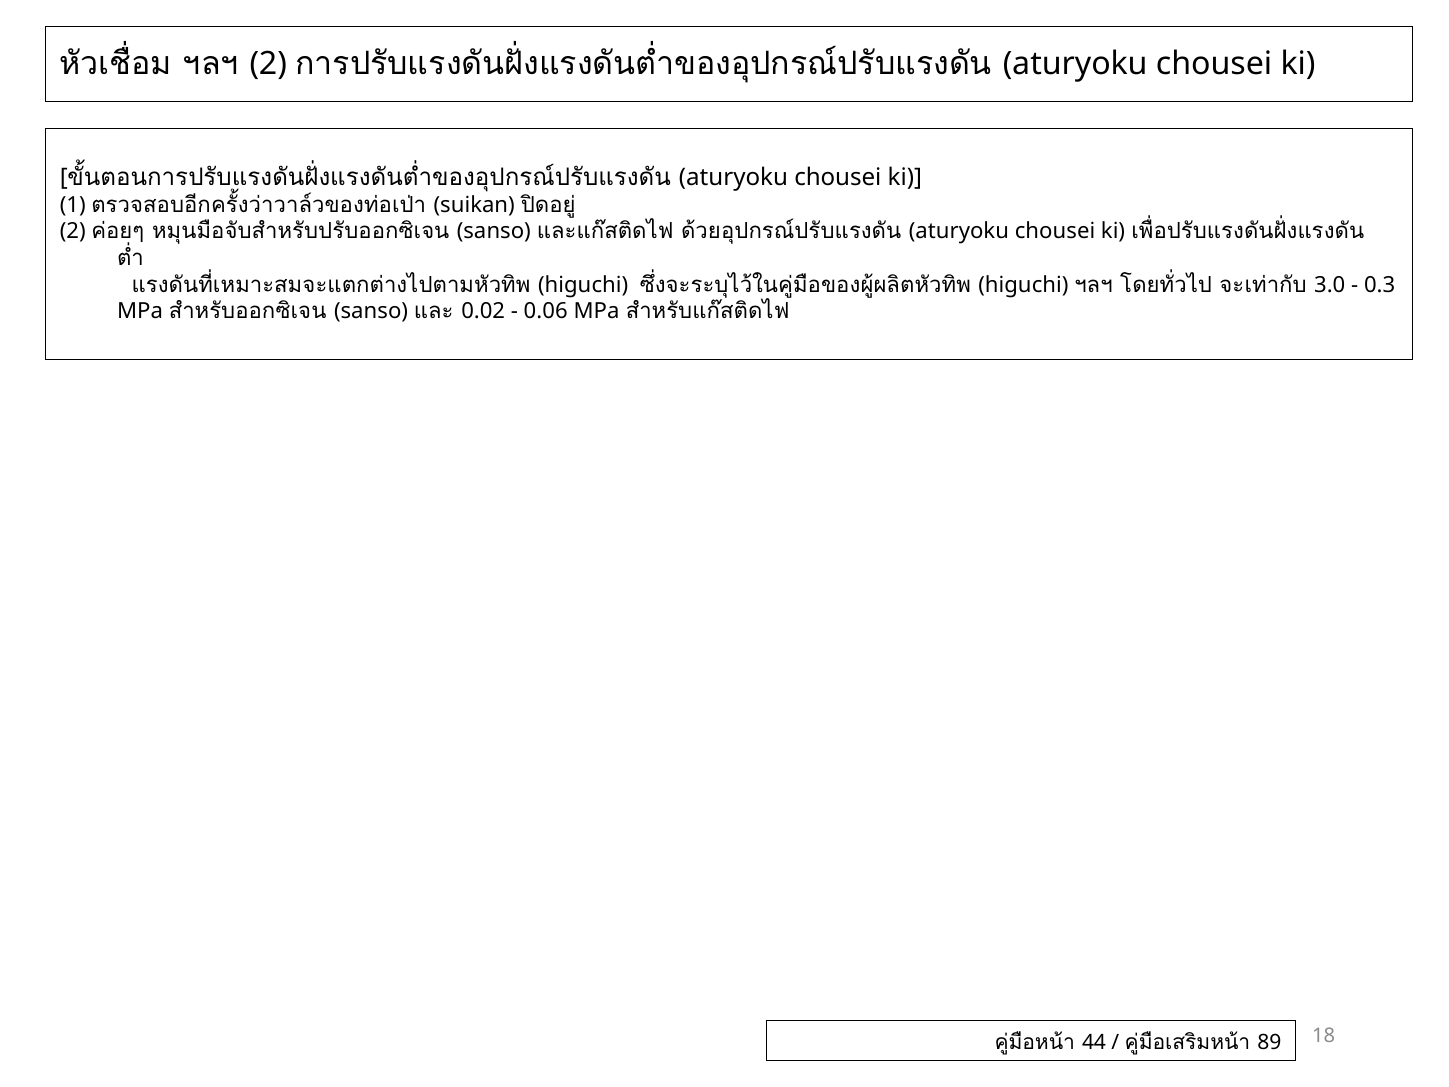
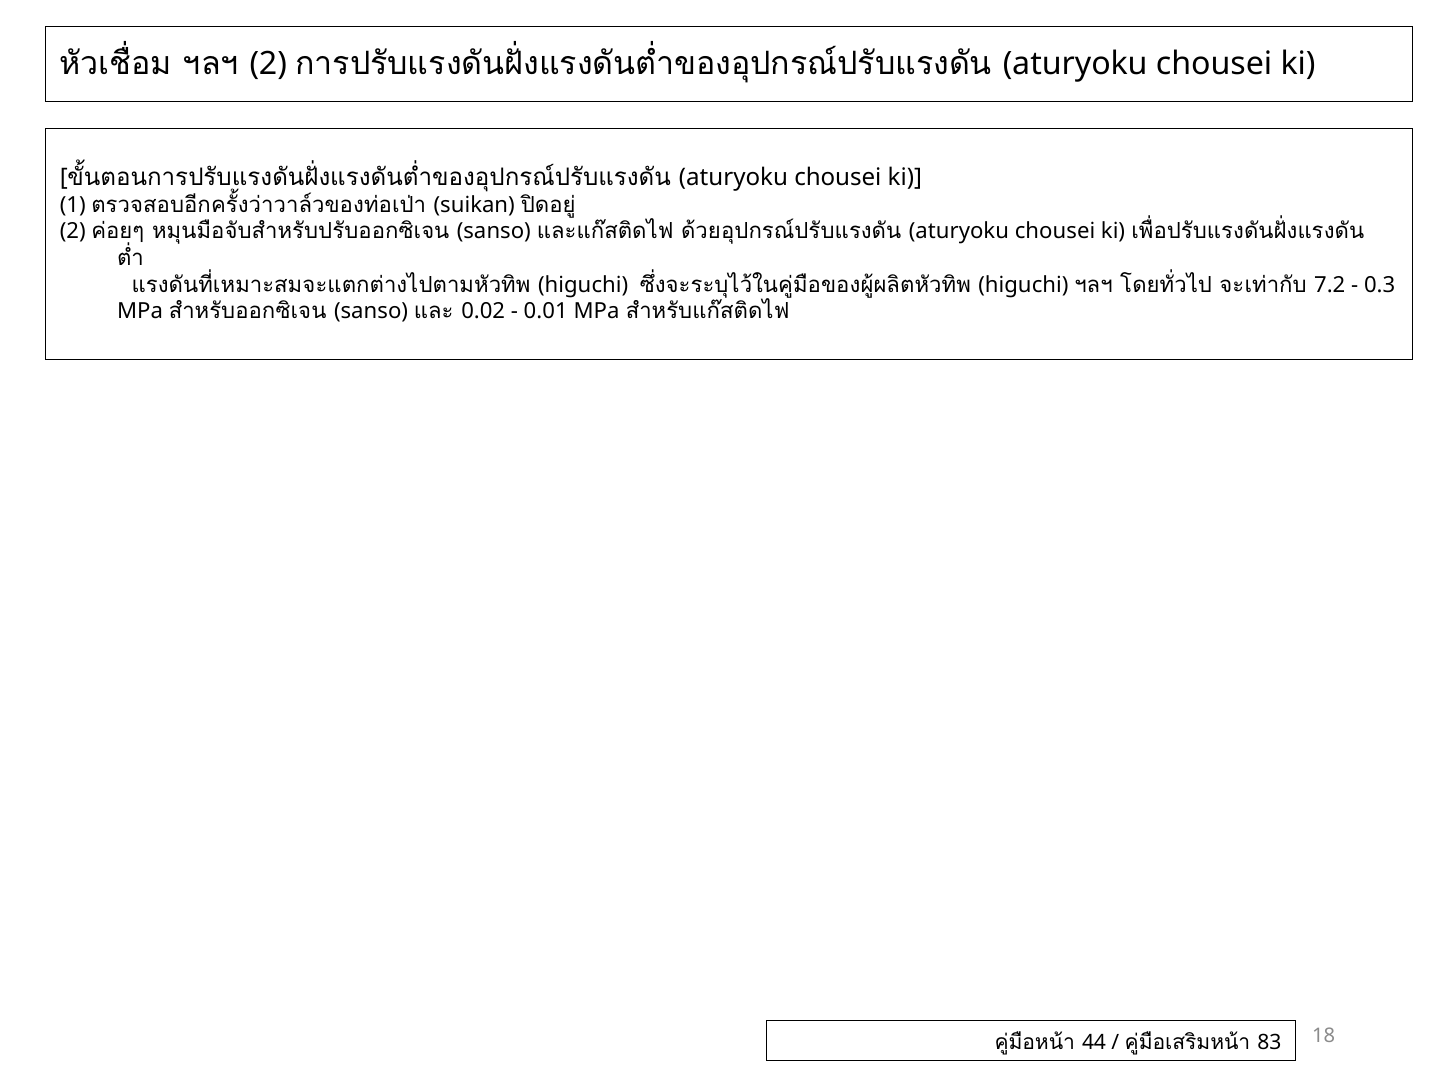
3.0: 3.0 -> 7.2
0.06: 0.06 -> 0.01
89: 89 -> 83
